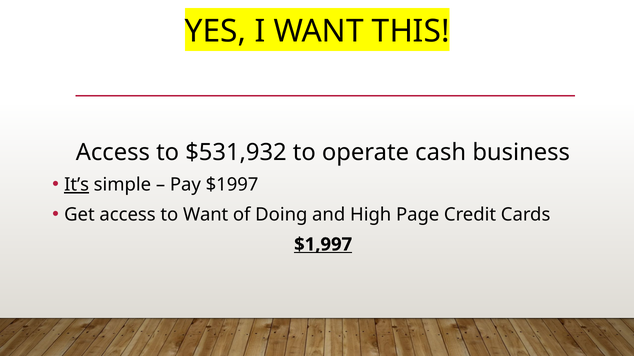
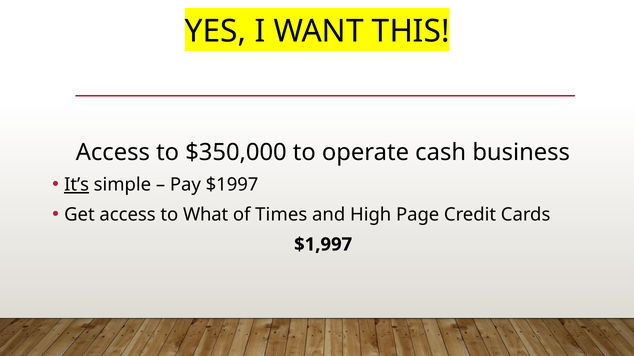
$531,932: $531,932 -> $350,000
to Want: Want -> What
Doing: Doing -> Times
$1,997 underline: present -> none
